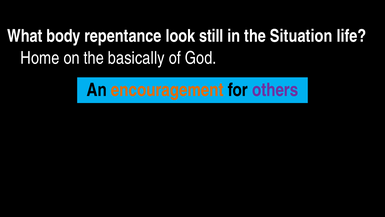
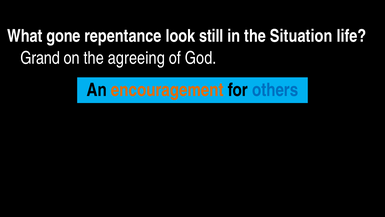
body: body -> gone
Home: Home -> Grand
basically: basically -> agreeing
others colour: purple -> blue
